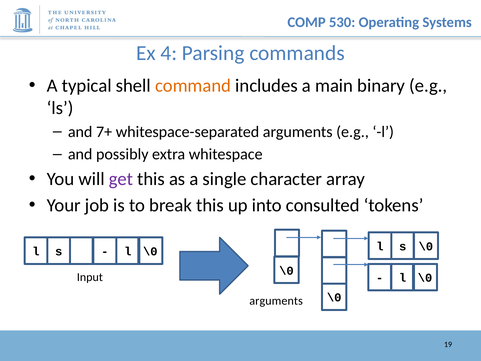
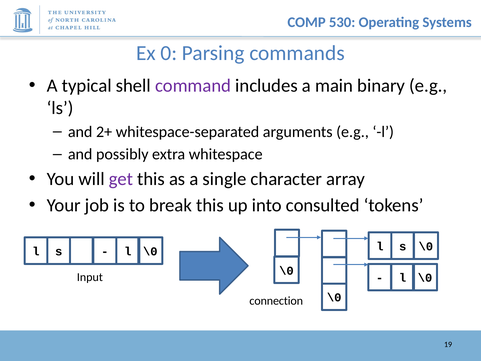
4: 4 -> 0
command colour: orange -> purple
7+: 7+ -> 2+
arguments at (276, 301): arguments -> connection
